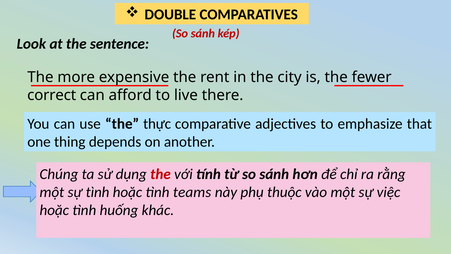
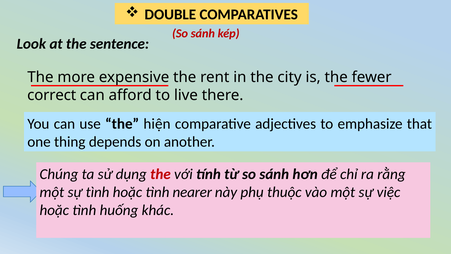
thực: thực -> hiện
teams: teams -> nearer
